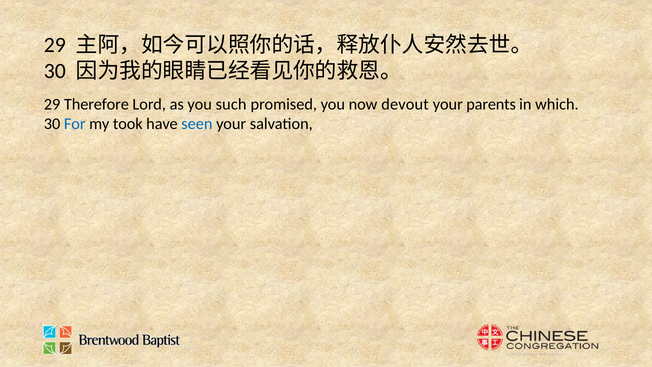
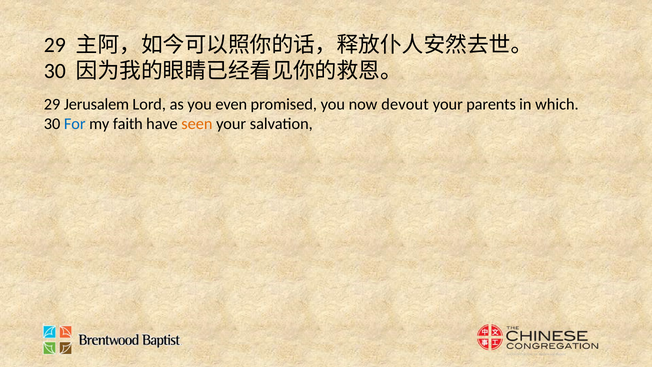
Therefore: Therefore -> Jerusalem
such: such -> even
took: took -> faith
seen colour: blue -> orange
